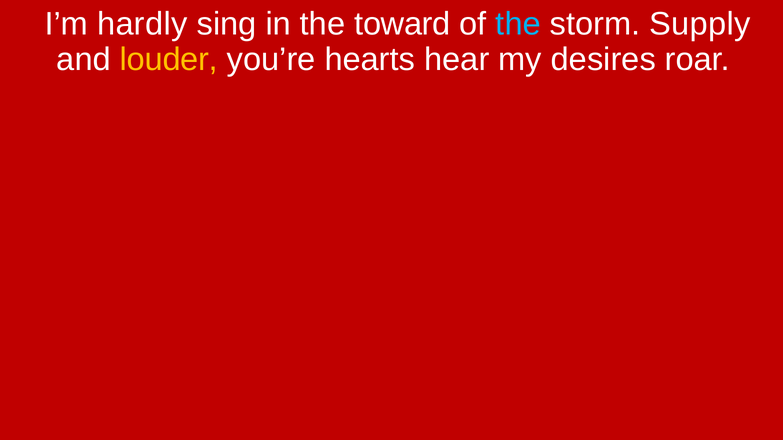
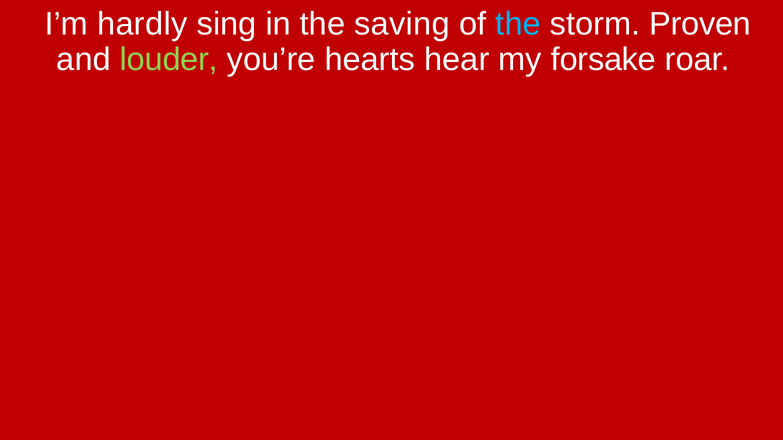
toward: toward -> saving
Supply: Supply -> Proven
louder colour: yellow -> light green
desires: desires -> forsake
